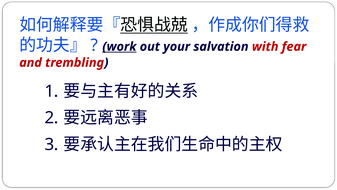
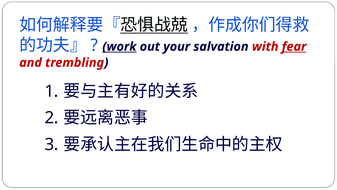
fear underline: none -> present
